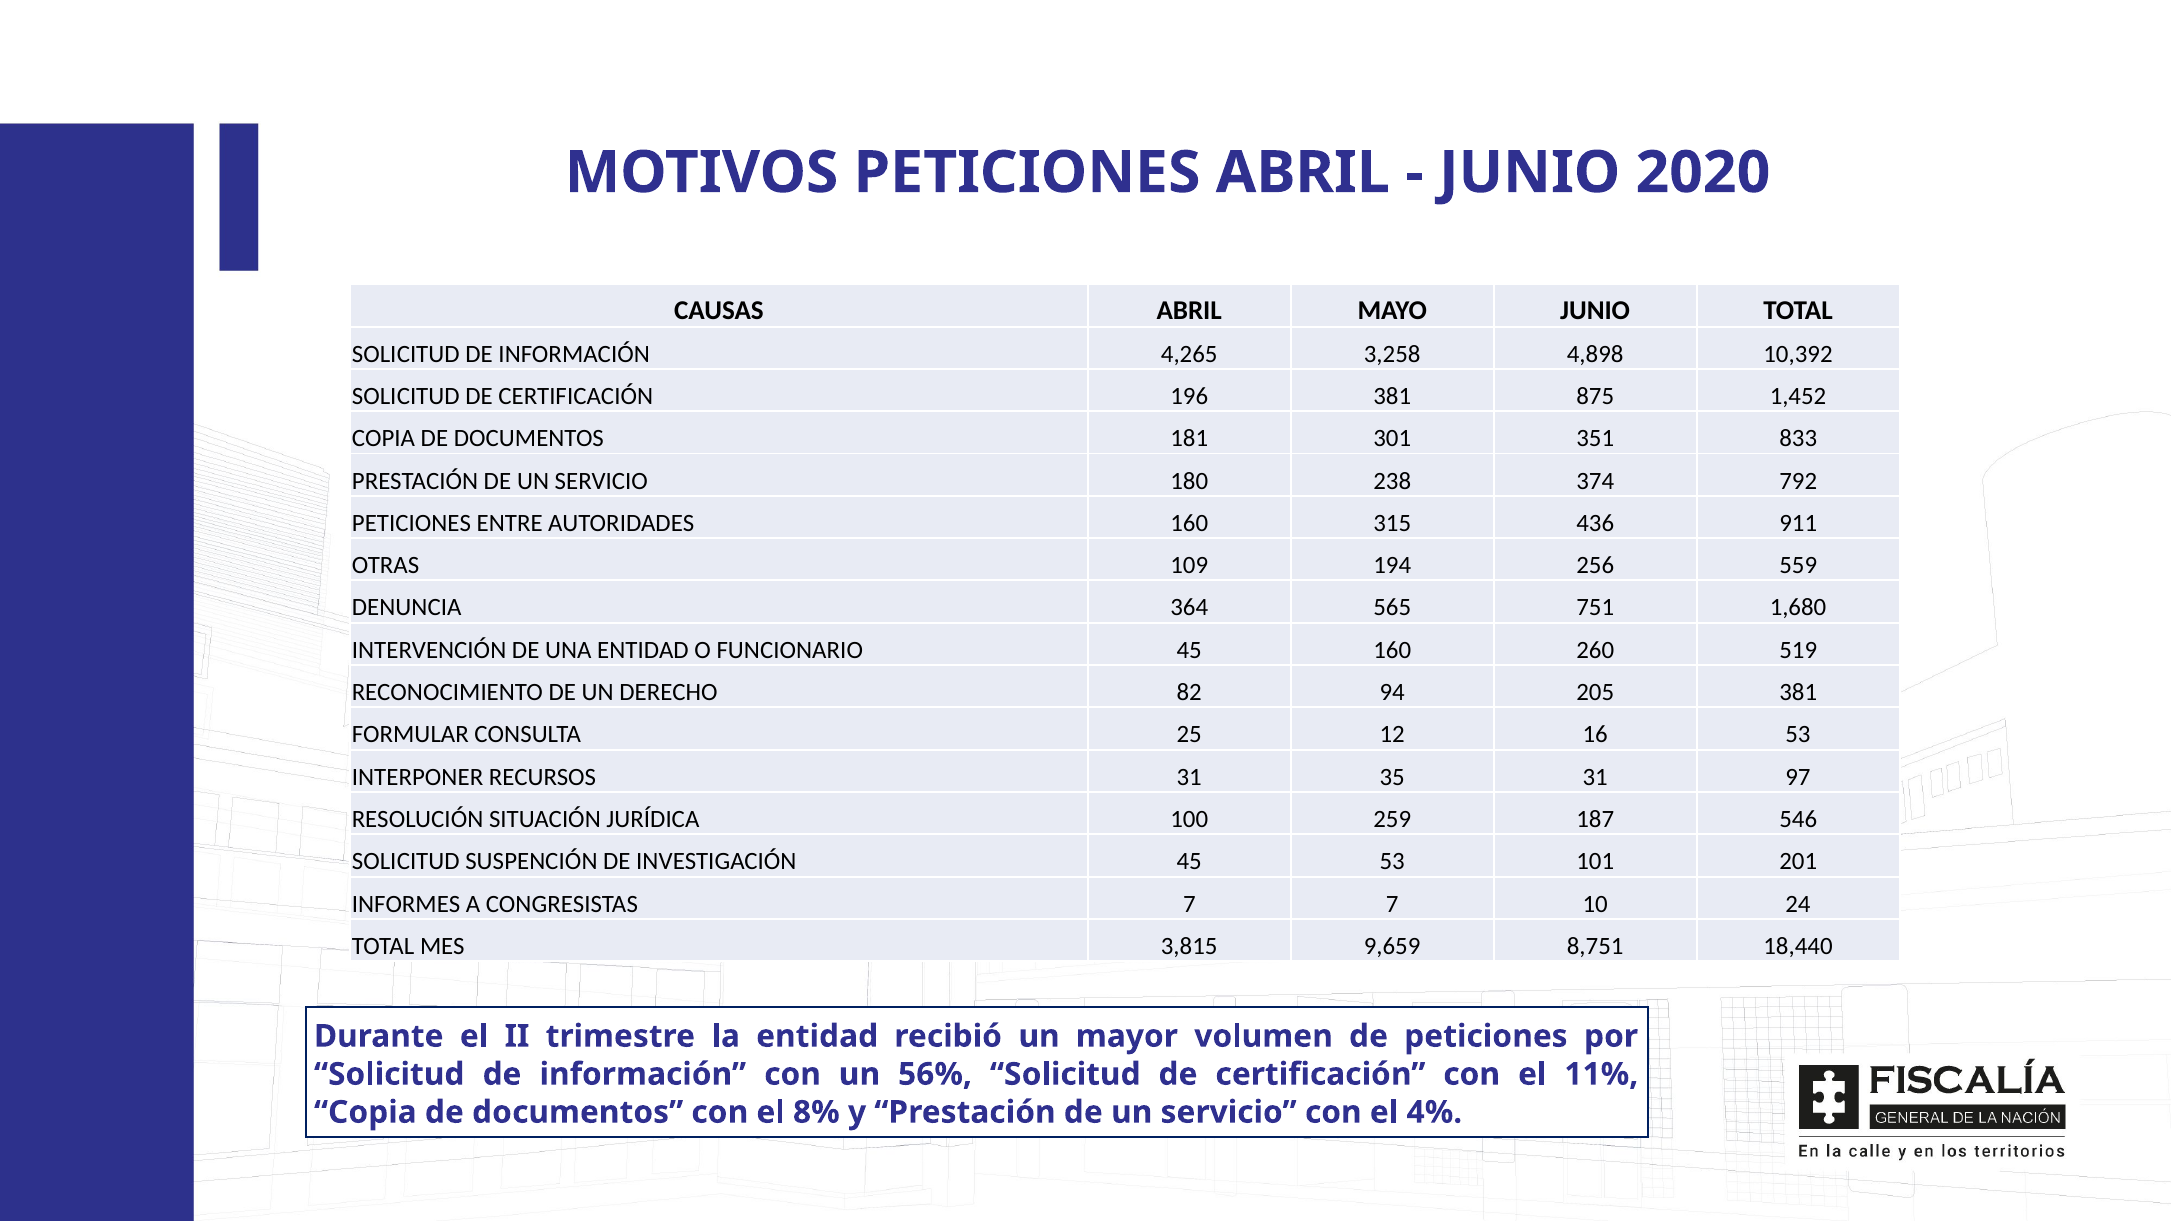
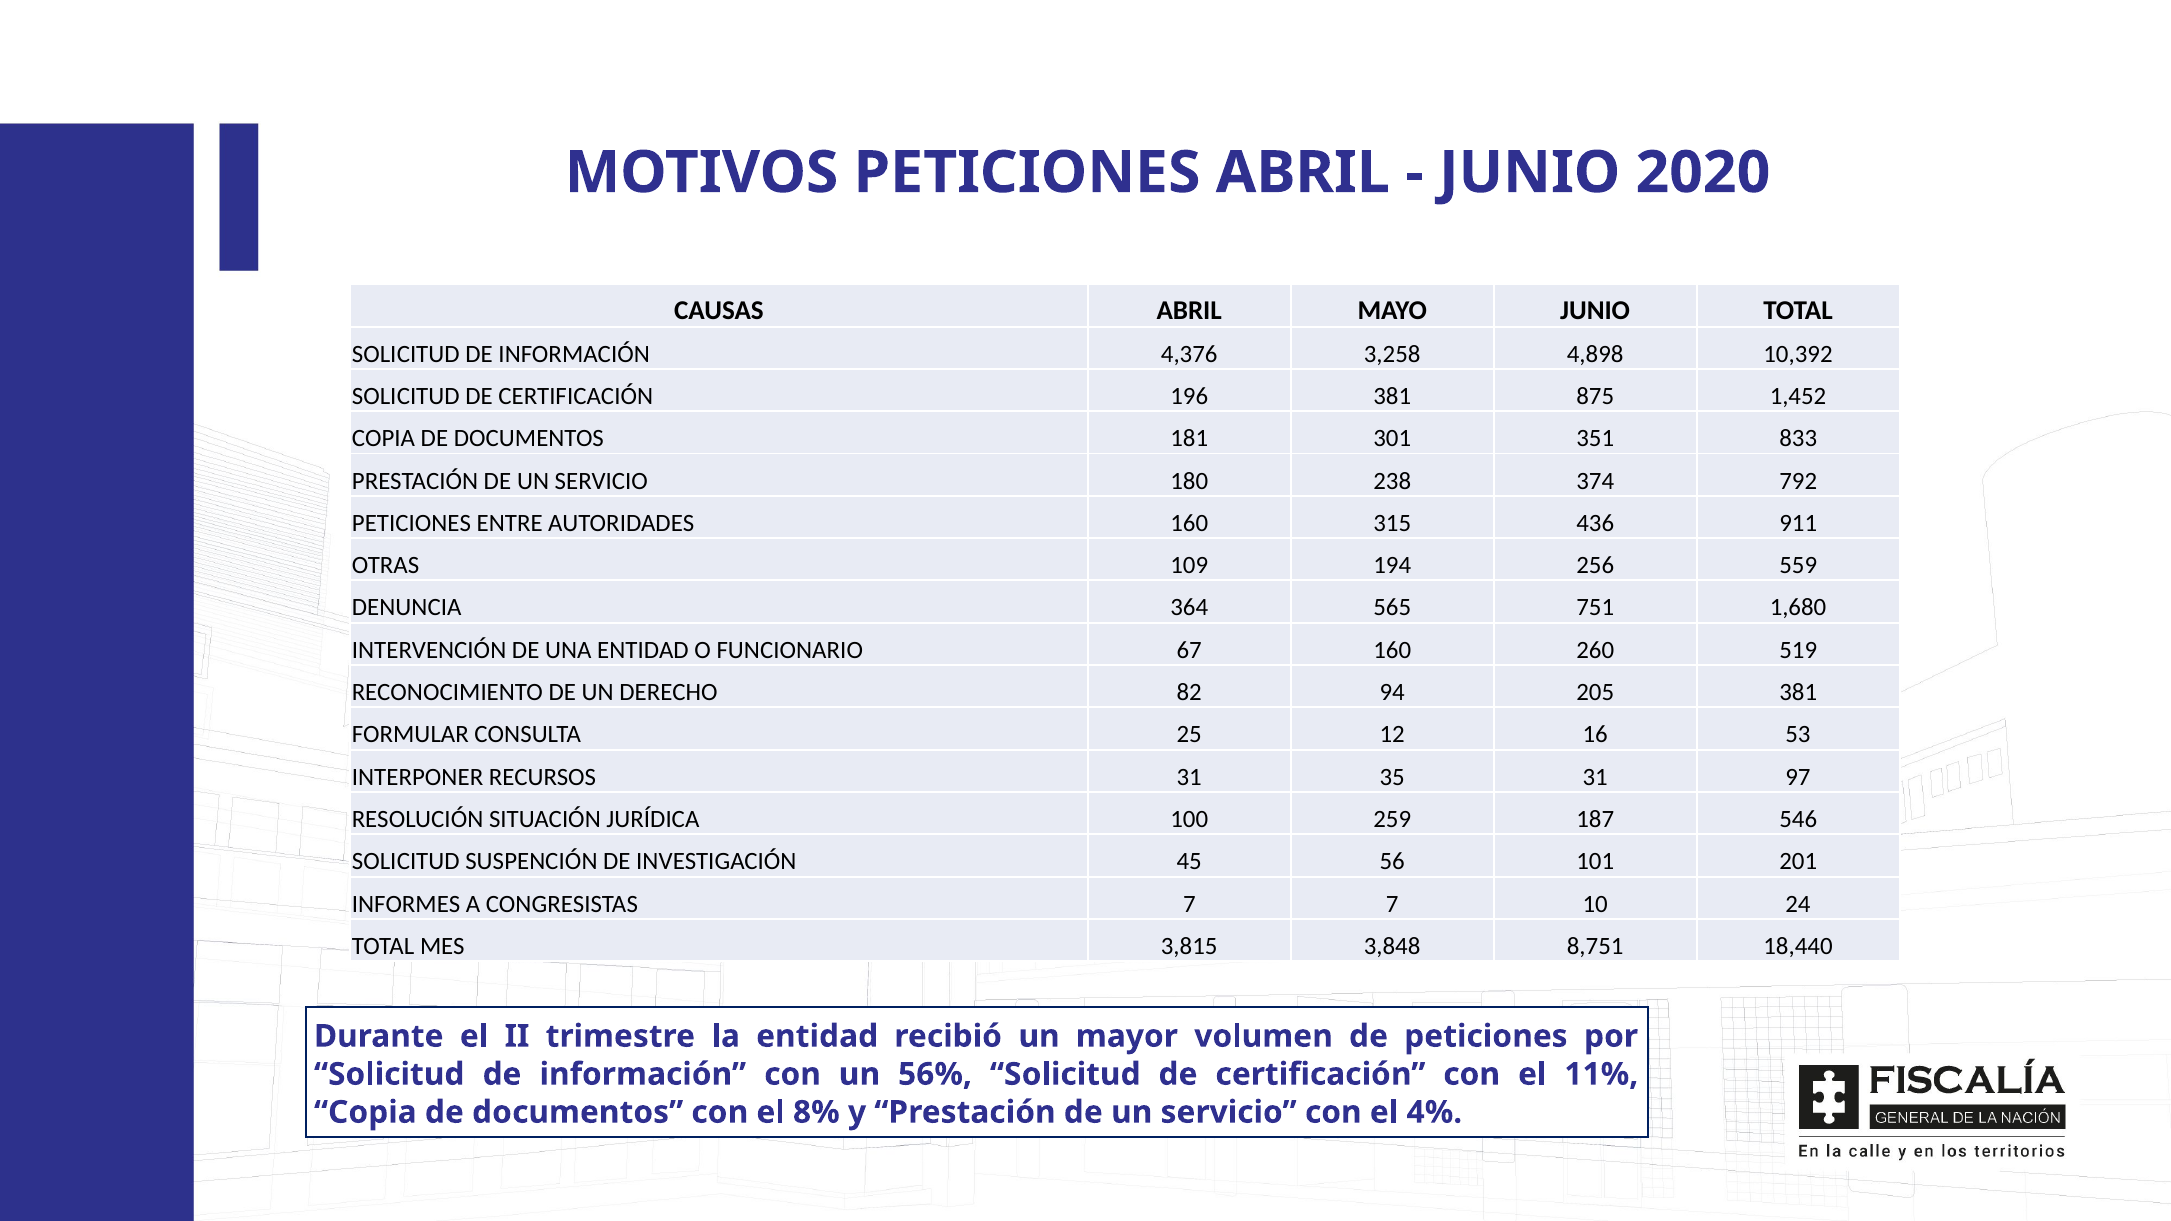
4,265: 4,265 -> 4,376
FUNCIONARIO 45: 45 -> 67
45 53: 53 -> 56
9,659: 9,659 -> 3,848
